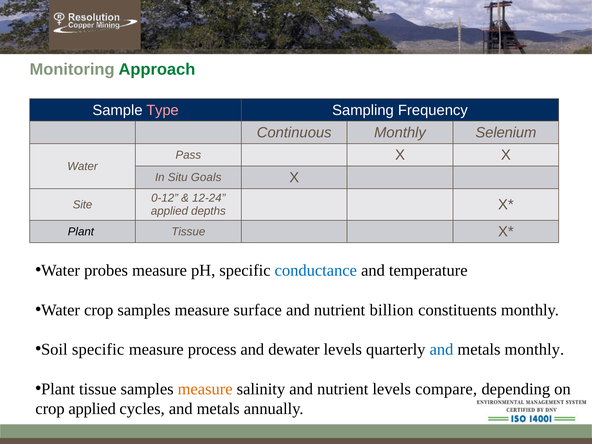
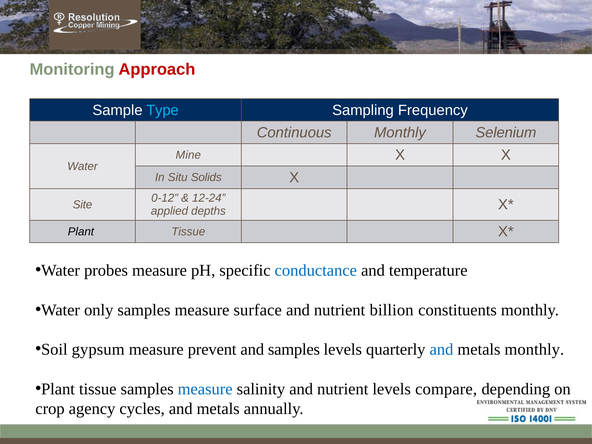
Approach colour: green -> red
Type colour: pink -> light blue
Pass: Pass -> Mine
Goals: Goals -> Solids
Water crop: crop -> only
Soil specific: specific -> gypsum
process: process -> prevent
and dewater: dewater -> samples
measure at (205, 389) colour: orange -> blue
crop applied: applied -> agency
